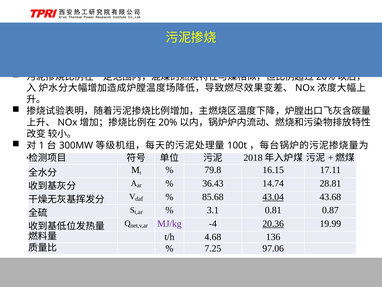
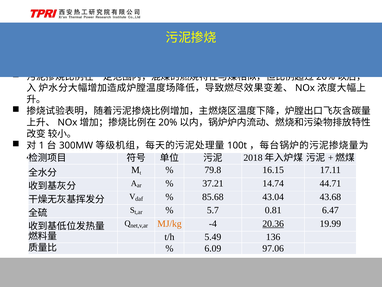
36.43: 36.43 -> 37.21
28.81: 28.81 -> 44.71
43.04 underline: present -> none
3.1: 3.1 -> 5.7
0.87: 0.87 -> 6.47
MJ/kg colour: purple -> orange
4.68: 4.68 -> 5.49
7.25: 7.25 -> 6.09
